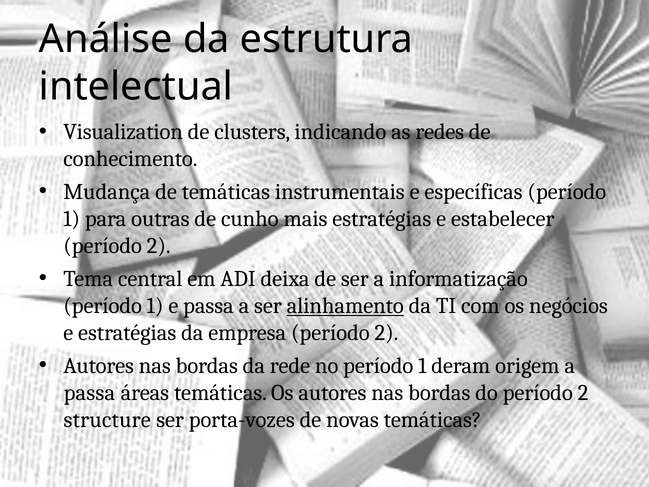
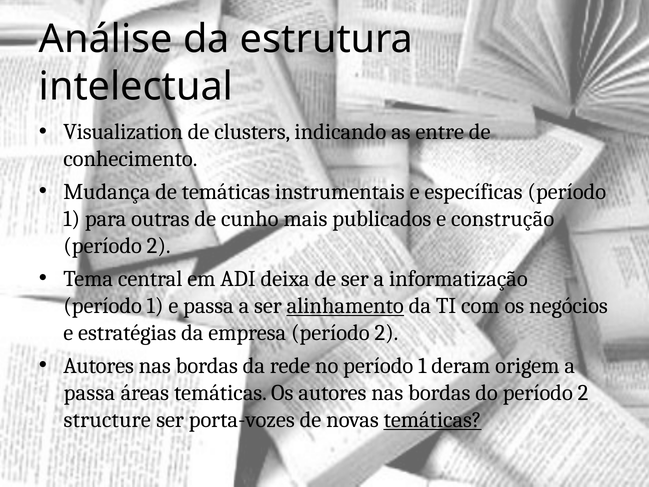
redes: redes -> entre
mais estratégias: estratégias -> publicados
estabelecer: estabelecer -> construção
temáticas at (433, 420) underline: none -> present
